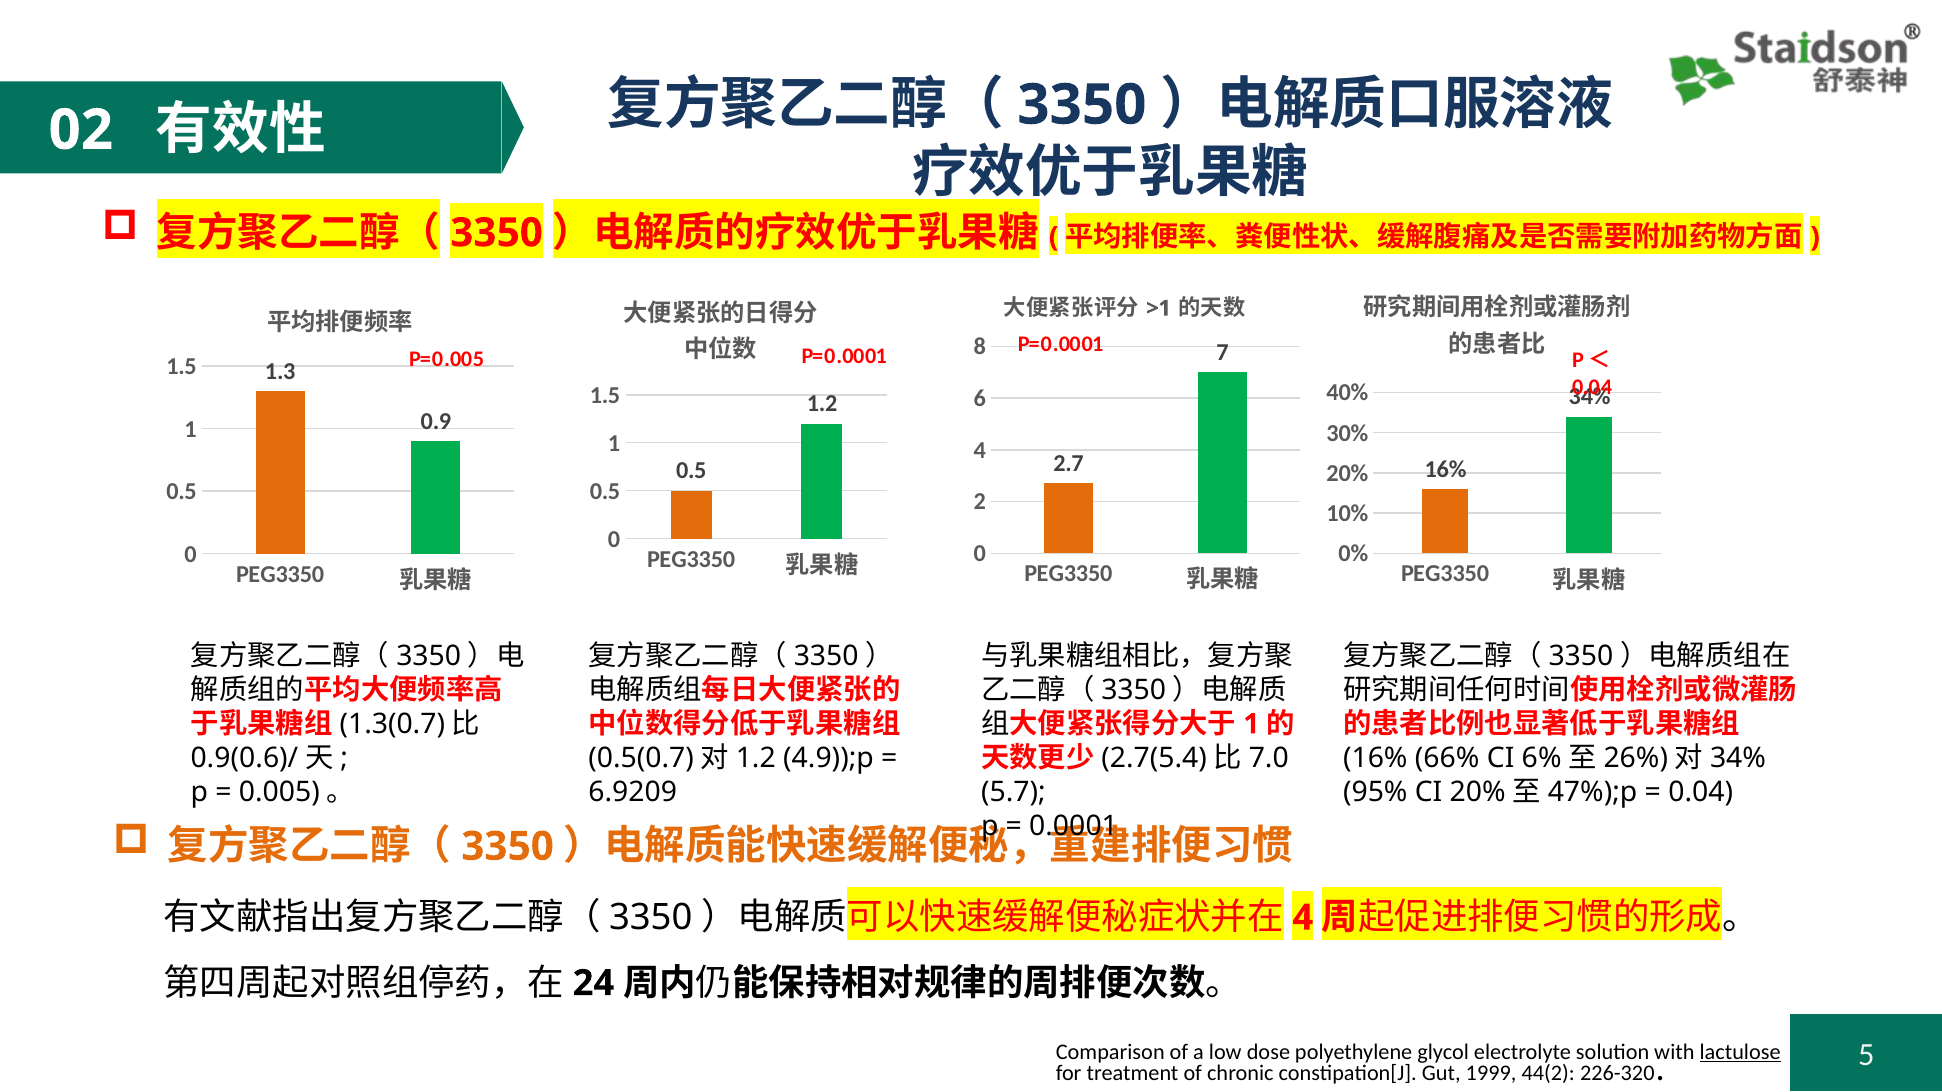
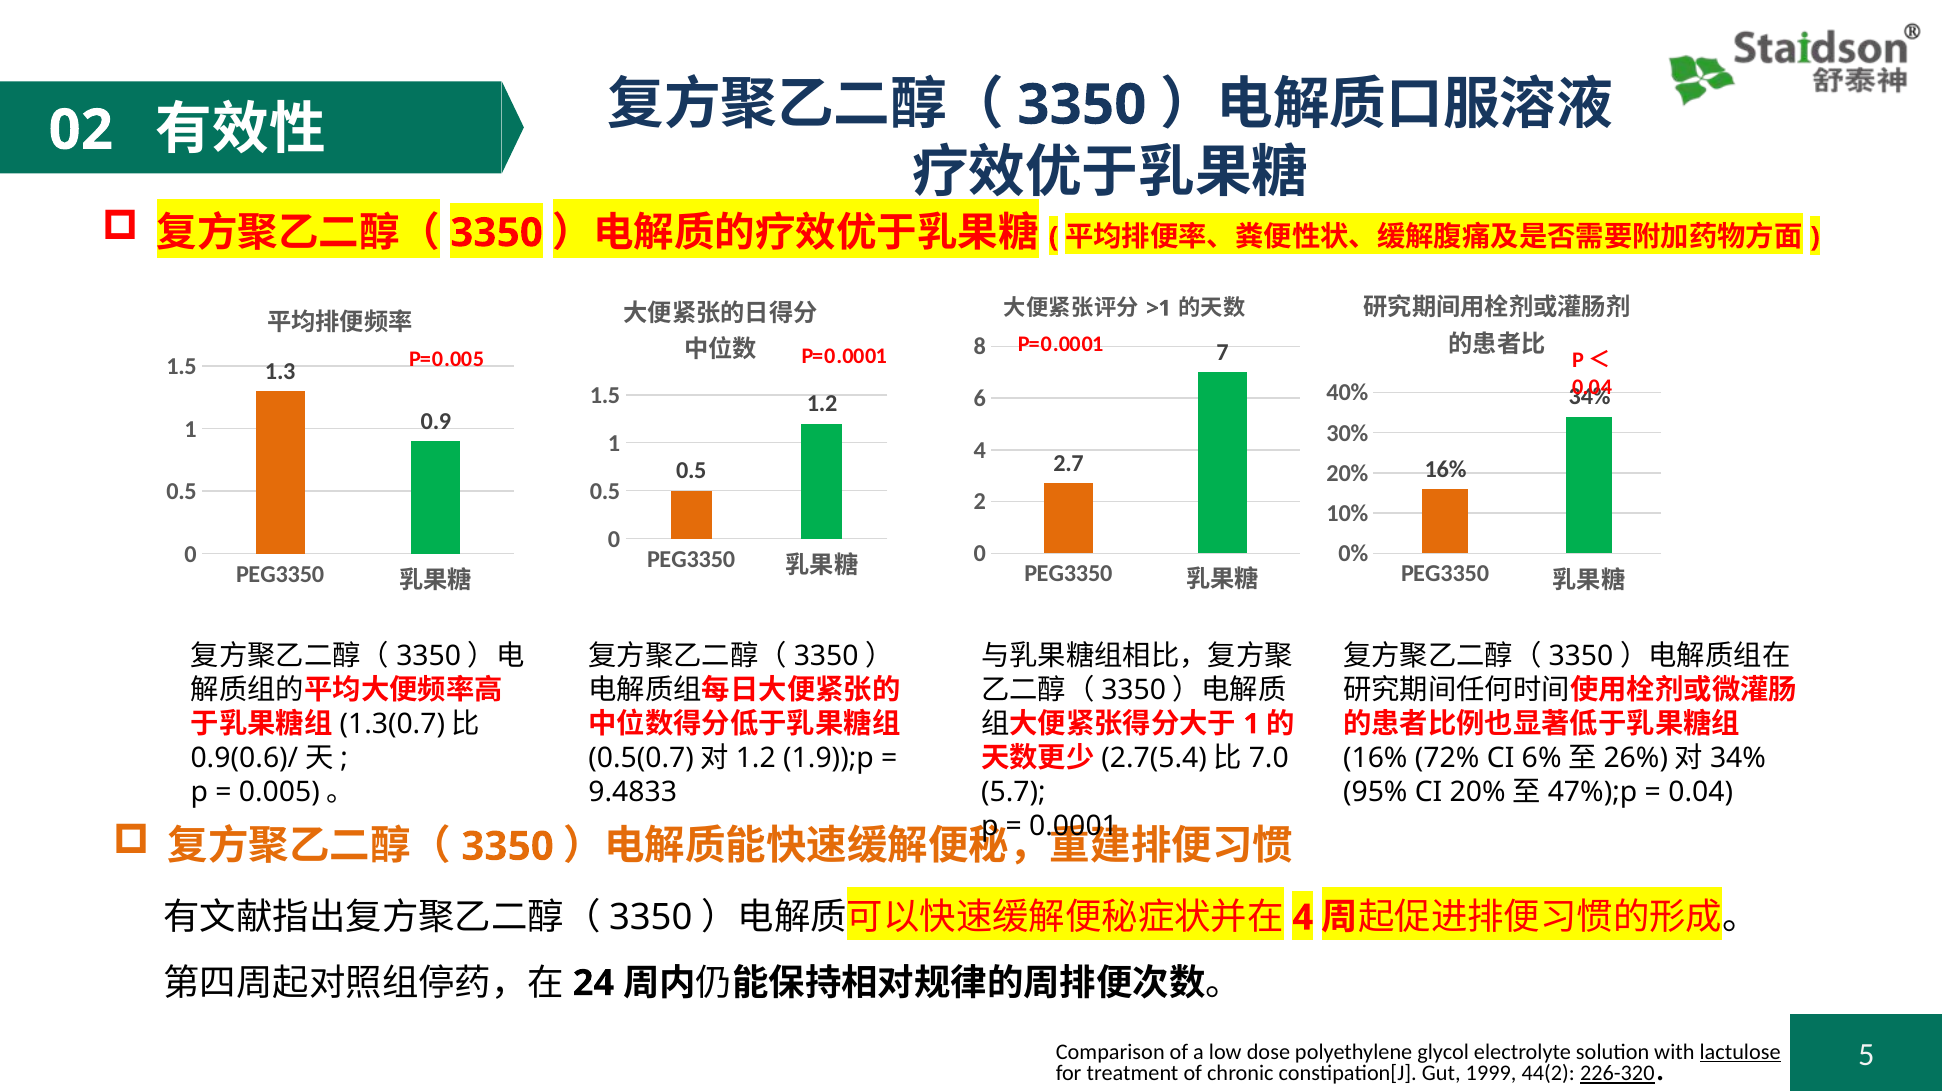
4.9));p: 4.9));p -> 1.9));p
66%: 66% -> 72%
6.9209: 6.9209 -> 9.4833
226-320 underline: none -> present
